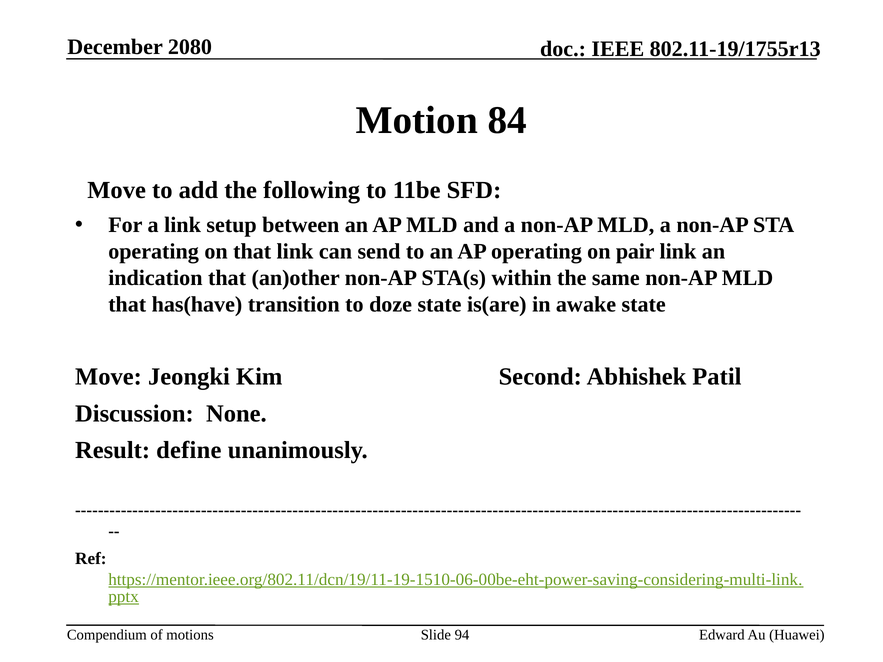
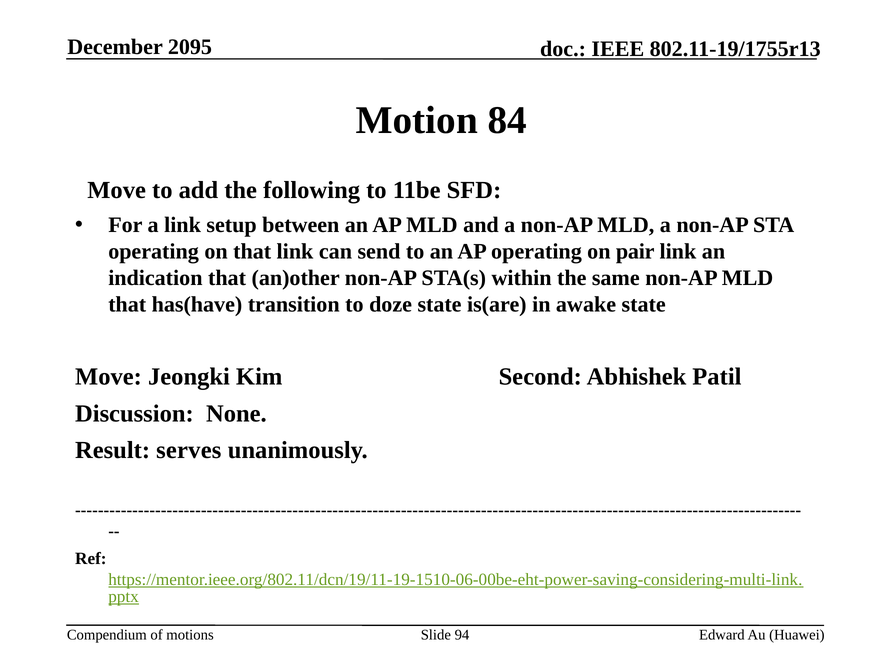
2080: 2080 -> 2095
define: define -> serves
